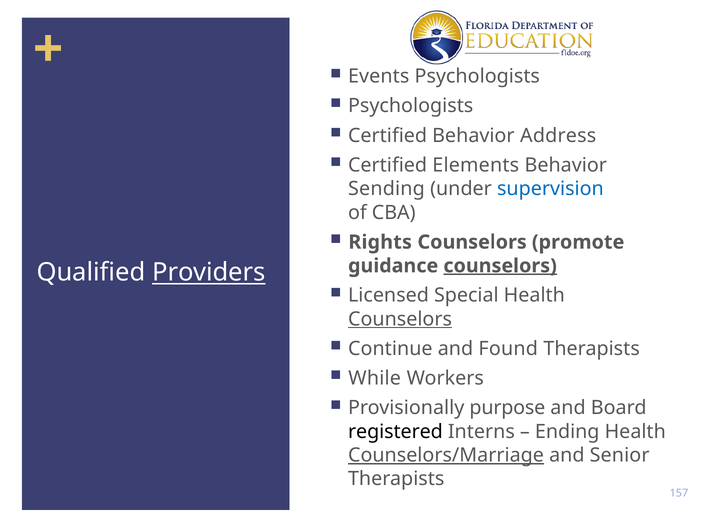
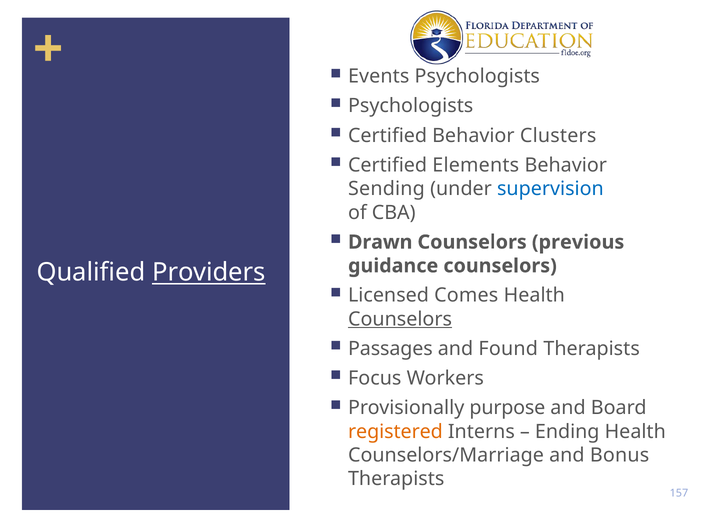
Address: Address -> Clusters
Rights: Rights -> Drawn
promote: promote -> previous
counselors at (500, 266) underline: present -> none
Special: Special -> Comes
Continue: Continue -> Passages
While: While -> Focus
registered colour: black -> orange
Counselors/Marriage underline: present -> none
Senior: Senior -> Bonus
